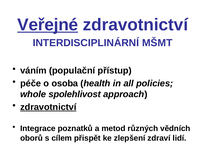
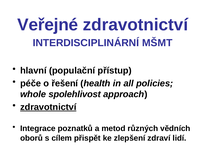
Veřejné underline: present -> none
váním: váním -> hlavní
osoba: osoba -> řešení
